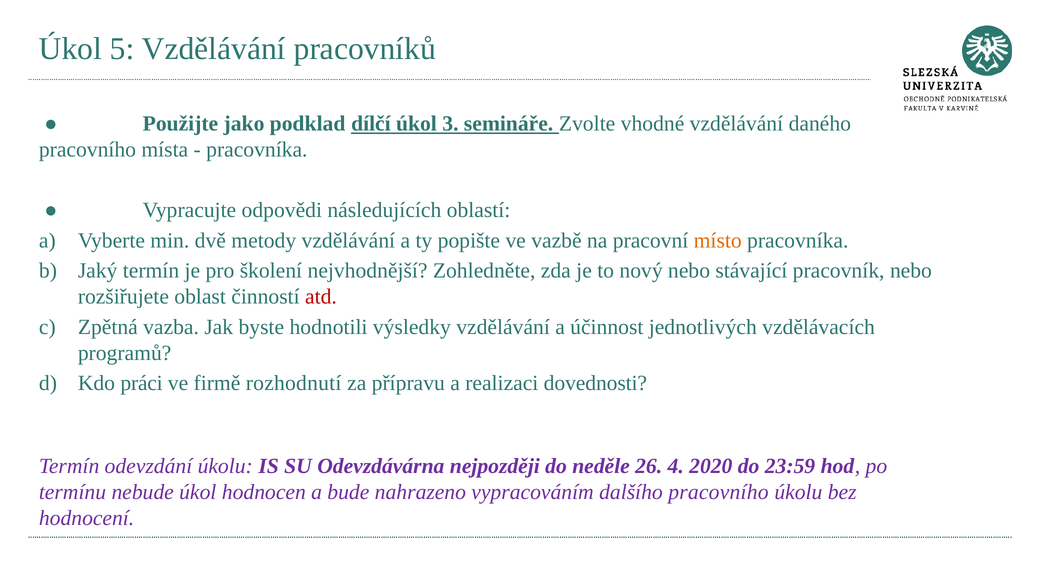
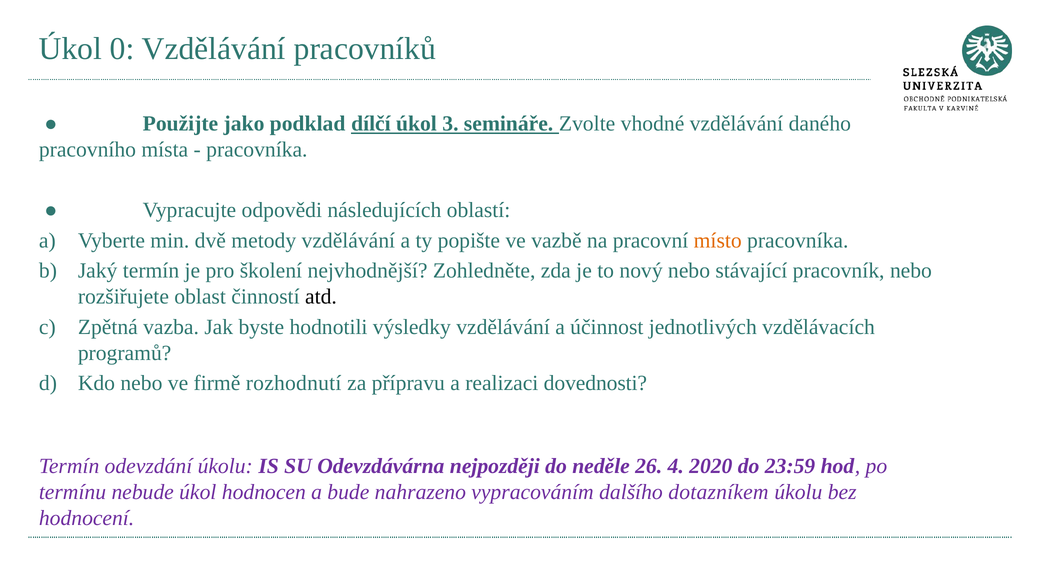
5: 5 -> 0
atd colour: red -> black
Kdo práci: práci -> nebo
dalšího pracovního: pracovního -> dotazníkem
